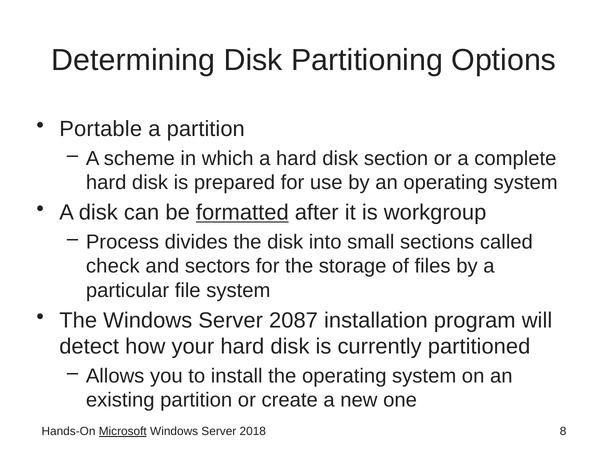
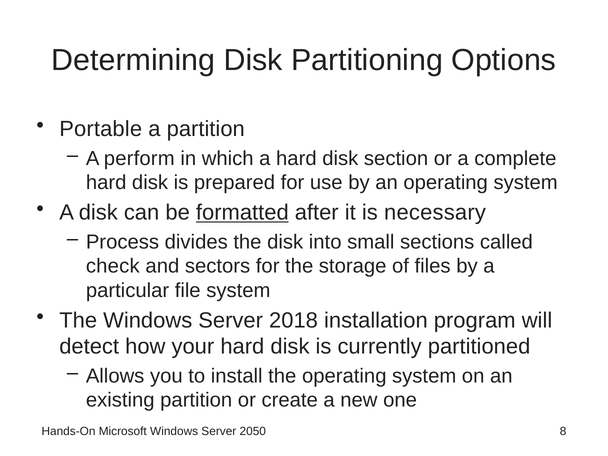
scheme: scheme -> perform
workgroup: workgroup -> necessary
2087: 2087 -> 2018
Microsoft underline: present -> none
2018: 2018 -> 2050
